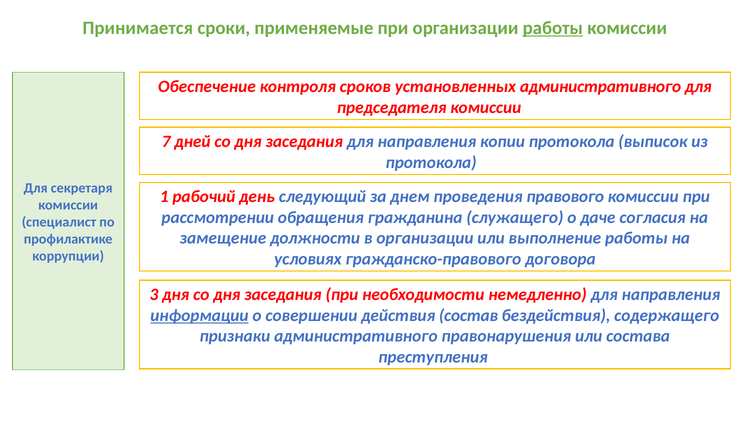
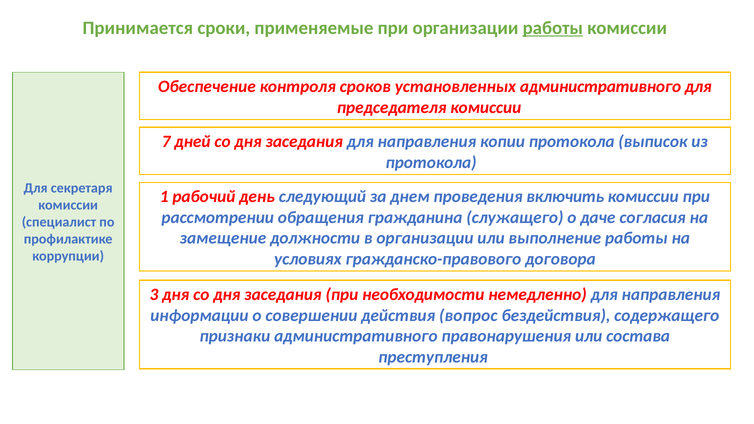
правового: правового -> включить
информации underline: present -> none
состав: состав -> вопрос
